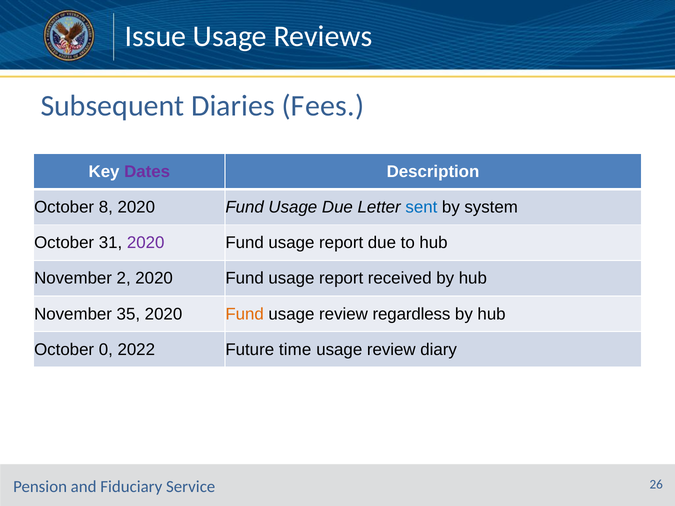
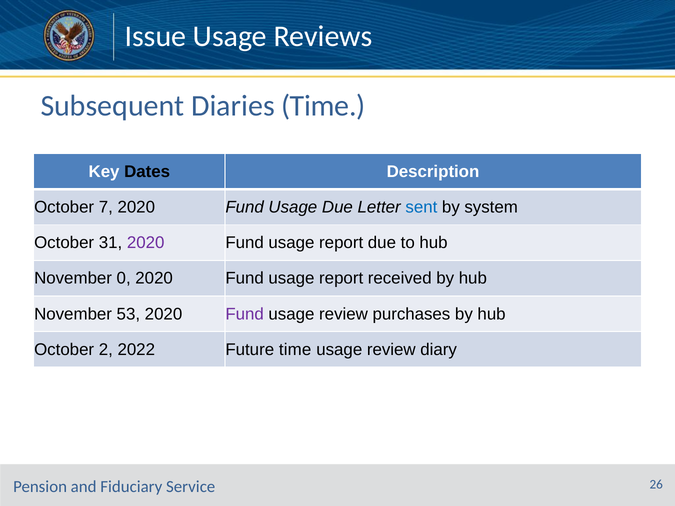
Diaries Fees: Fees -> Time
Dates colour: purple -> black
8: 8 -> 7
2: 2 -> 0
35: 35 -> 53
Fund at (245, 314) colour: orange -> purple
regardless: regardless -> purchases
0: 0 -> 2
